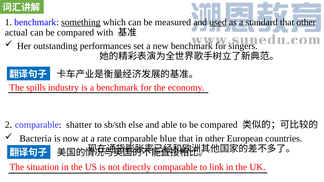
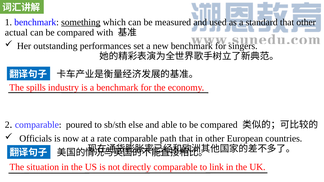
used underline: present -> none
shatter: shatter -> poured
Bacteria: Bacteria -> Officials
blue: blue -> path
